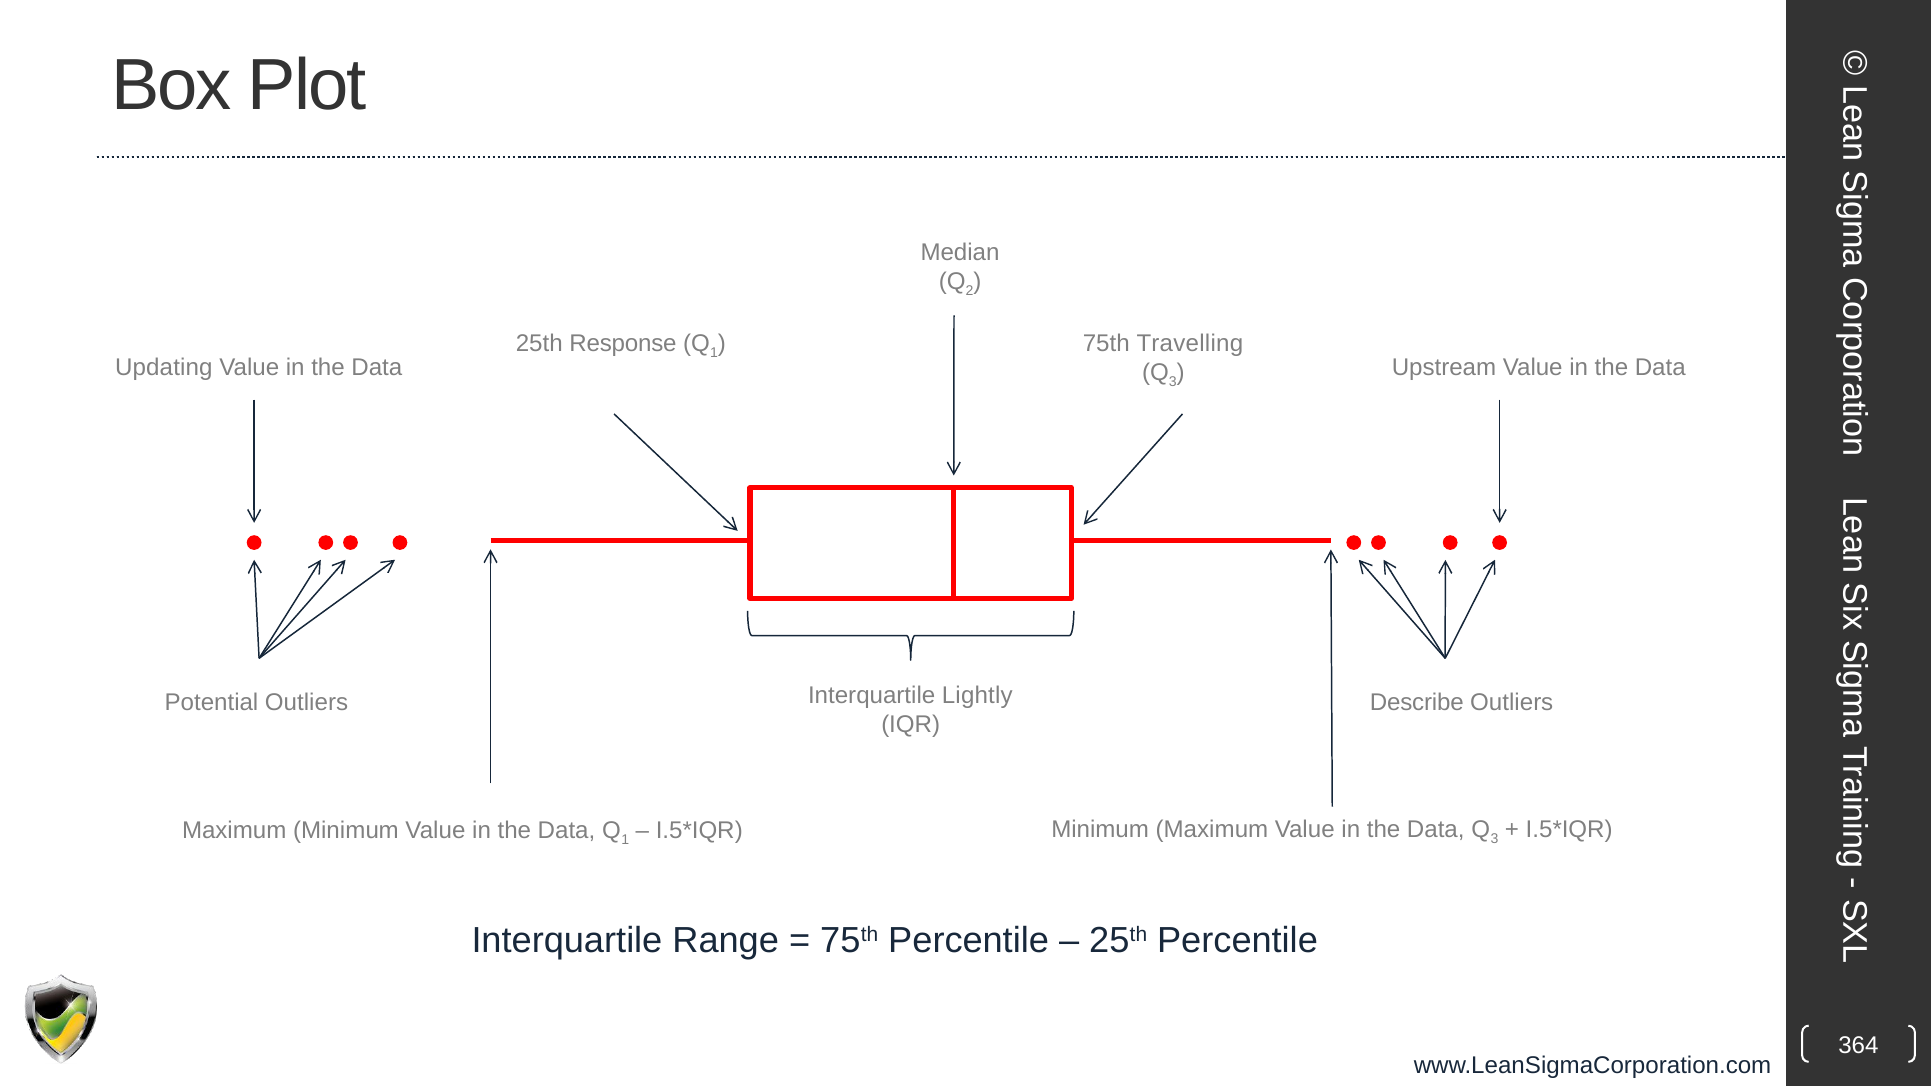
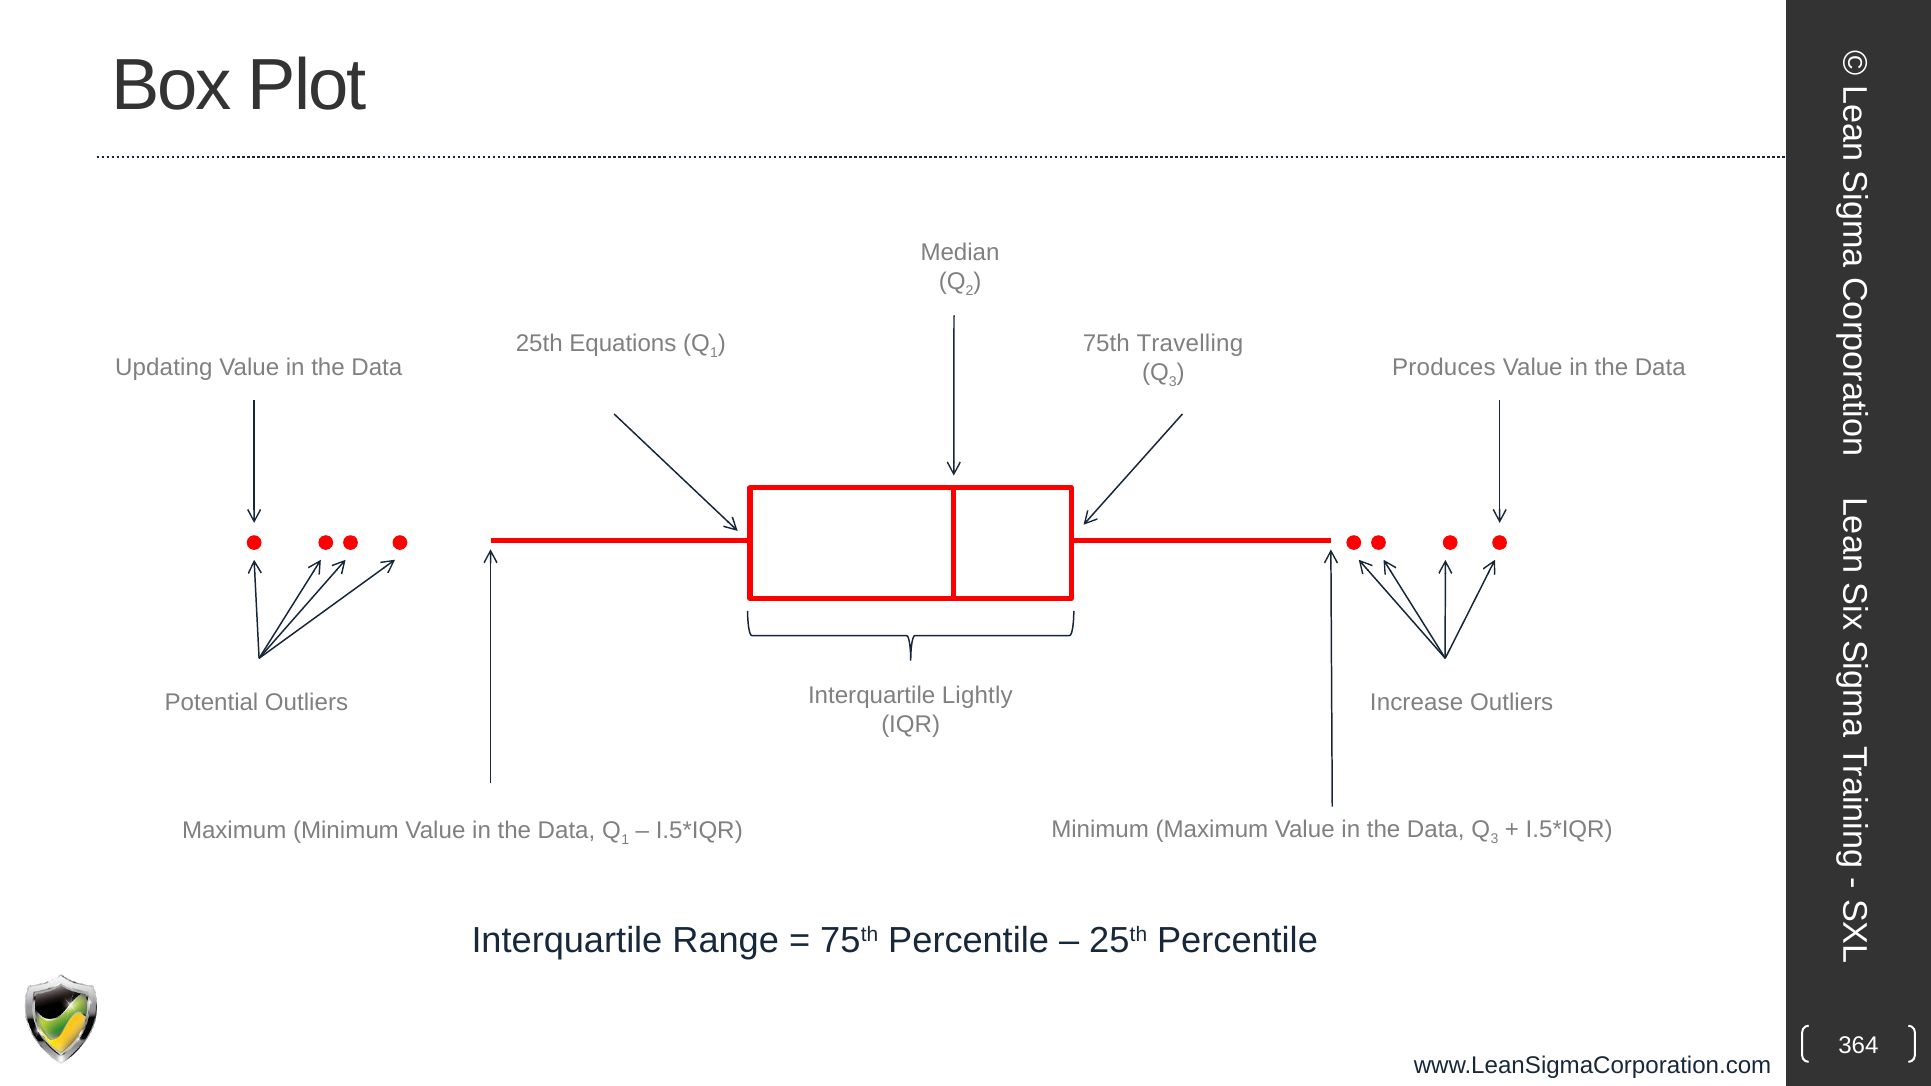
Response: Response -> Equations
Upstream: Upstream -> Produces
Describe: Describe -> Increase
